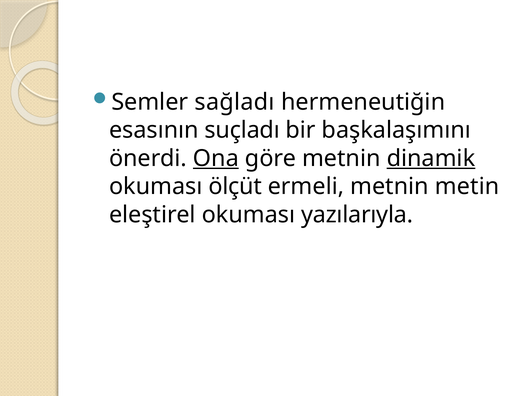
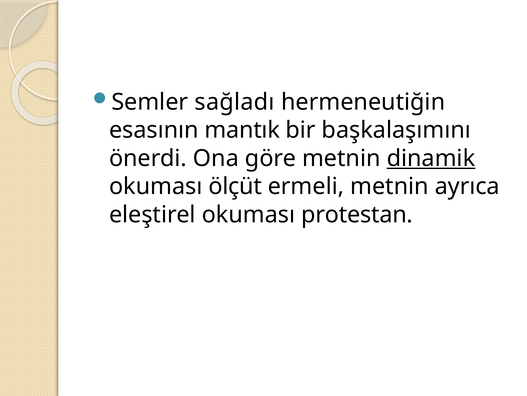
suçladı: suçladı -> mantık
Ona underline: present -> none
metin: metin -> ayrıca
yazılarıyla: yazılarıyla -> protestan
